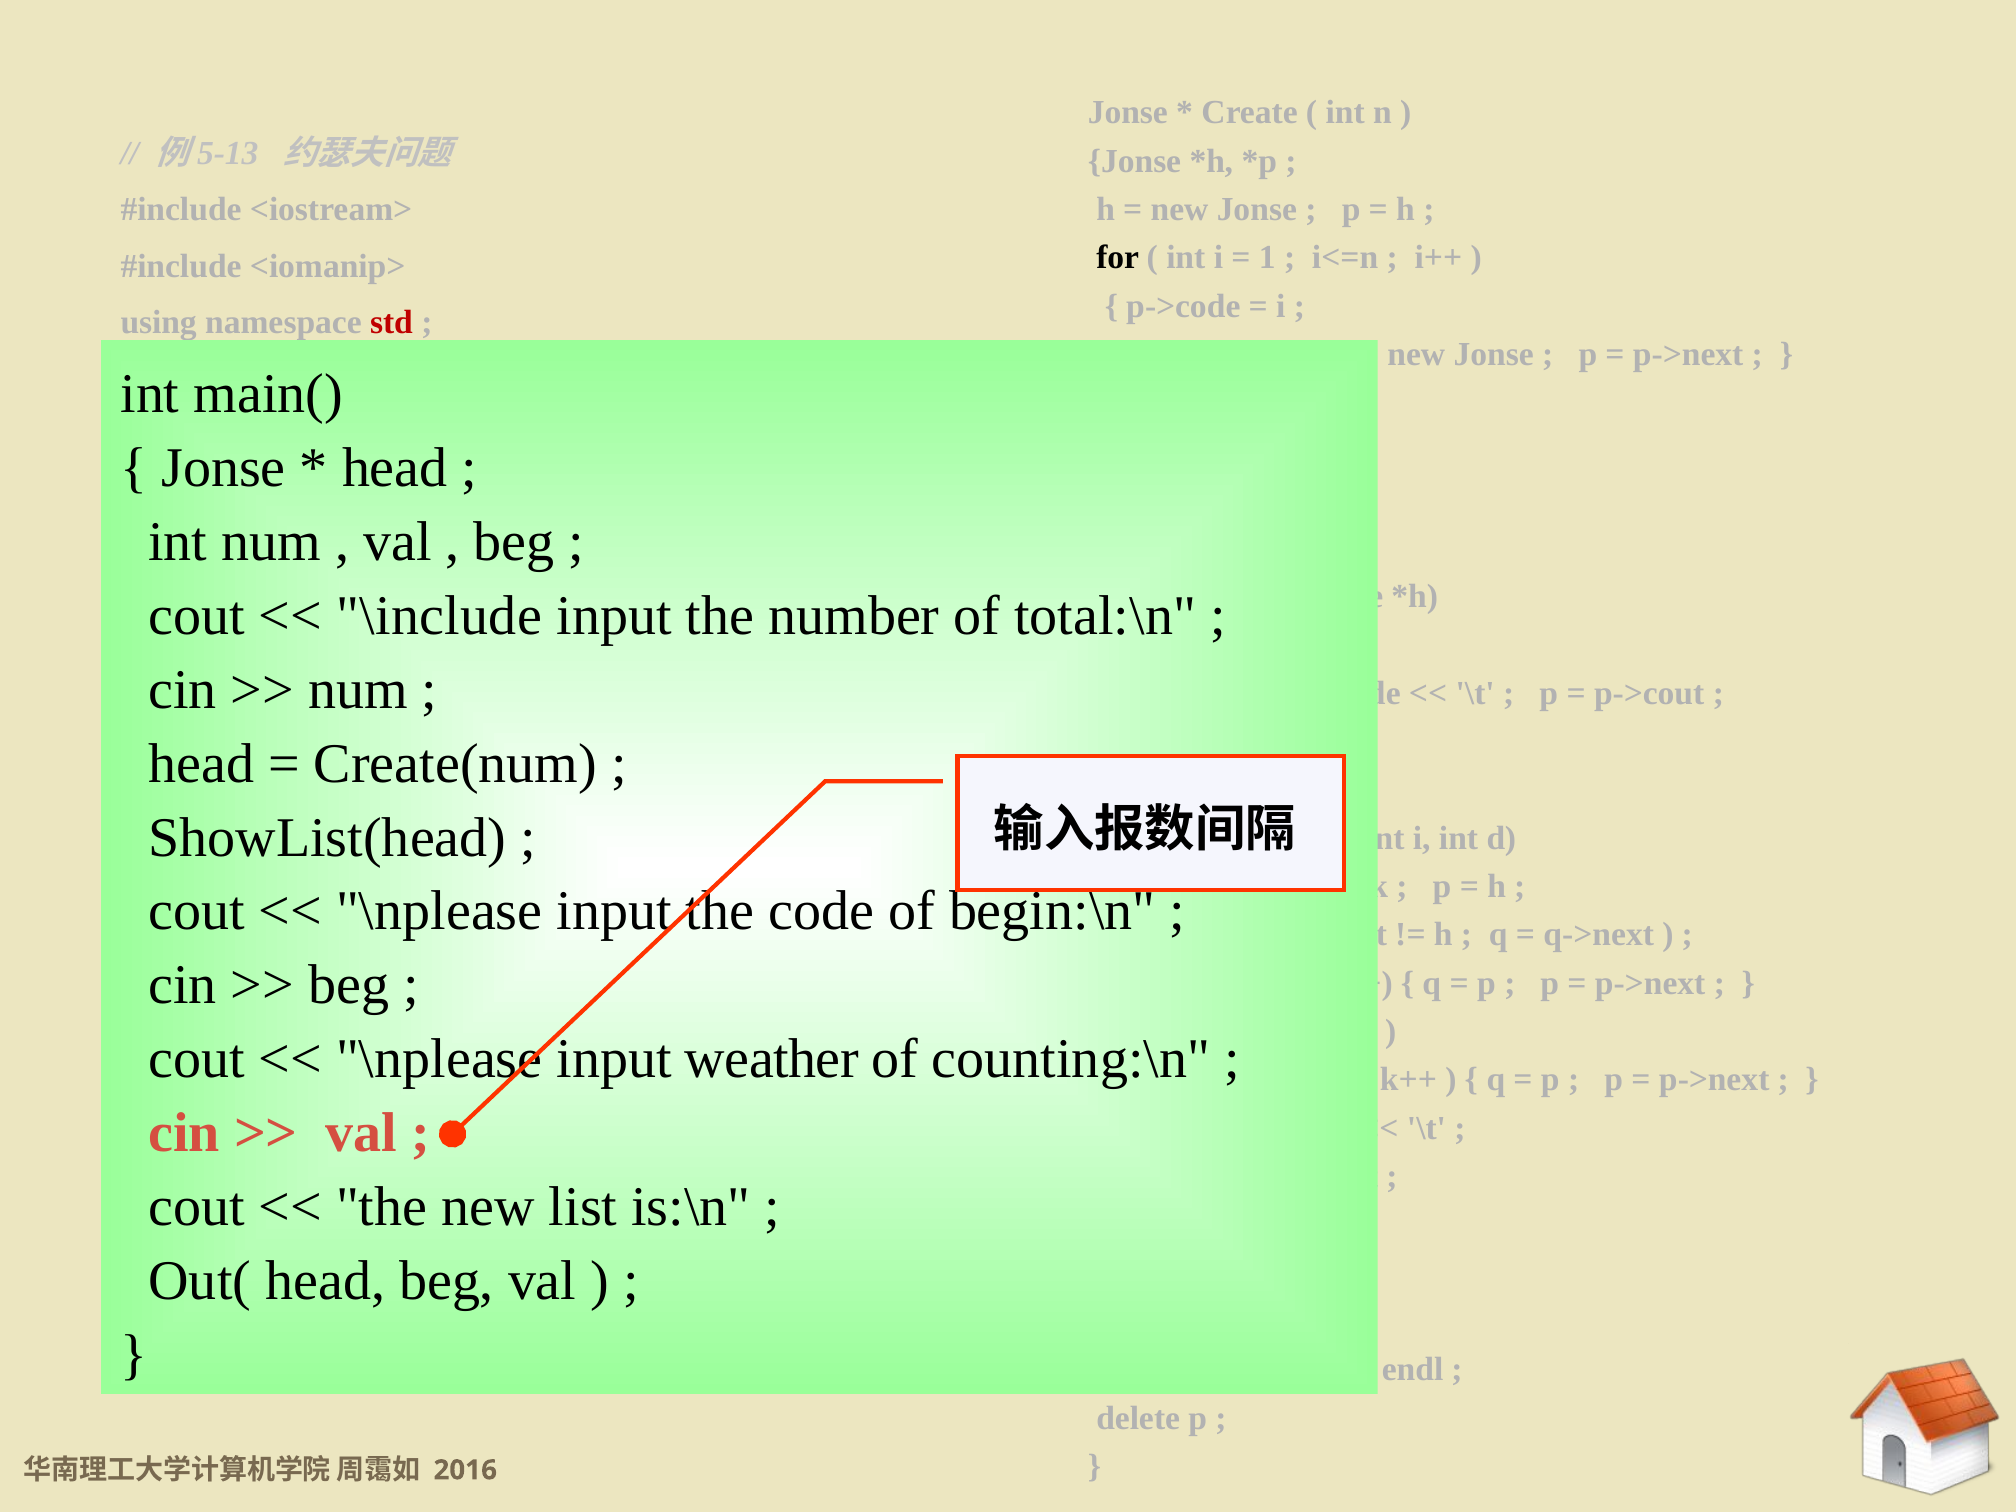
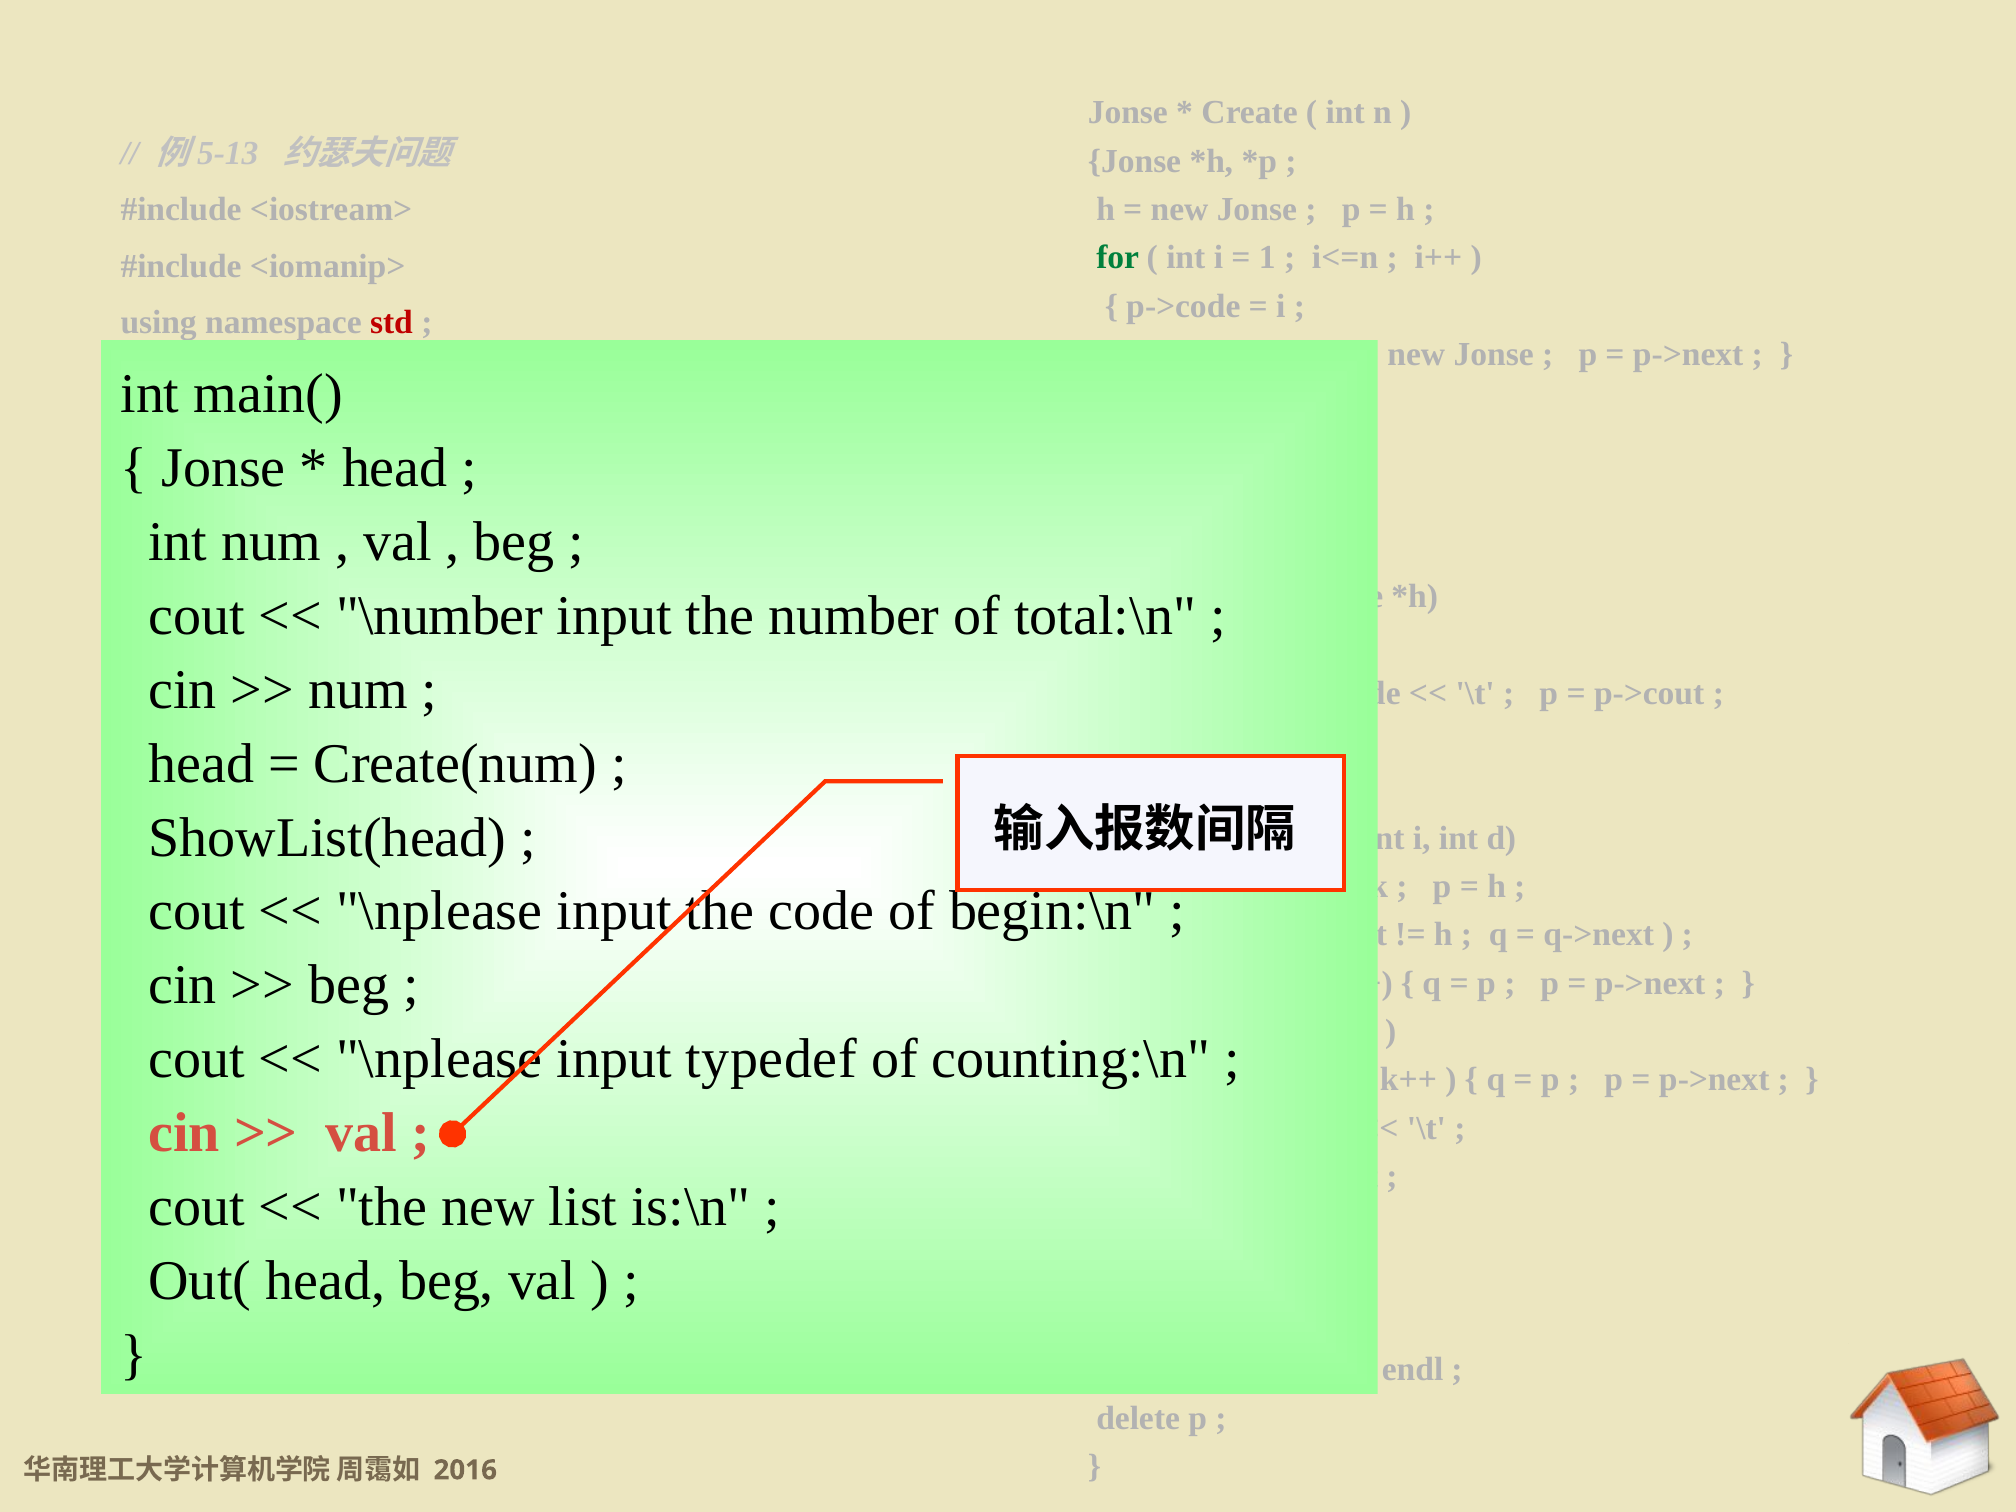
for at (1118, 258) colour: black -> green
\include: \include -> \number
weather: weather -> typedef
